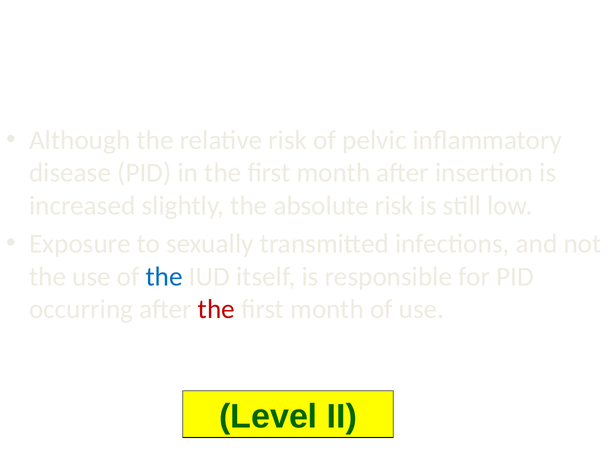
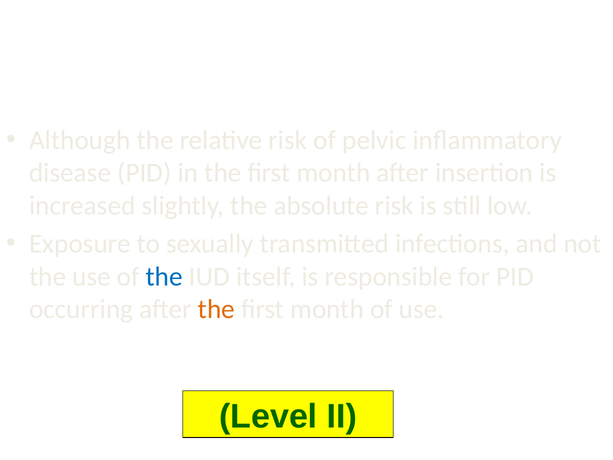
the at (216, 309) colour: red -> orange
